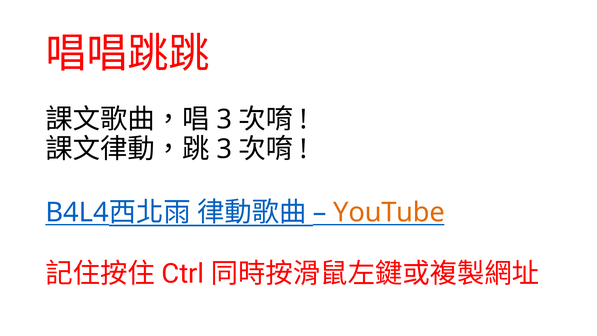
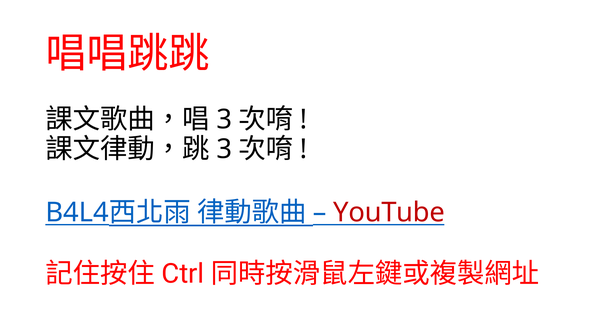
YouTube colour: orange -> red
